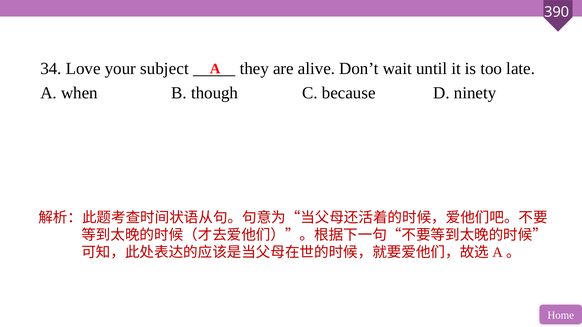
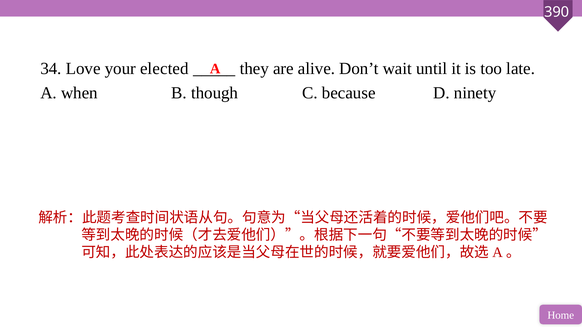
subject: subject -> elected
